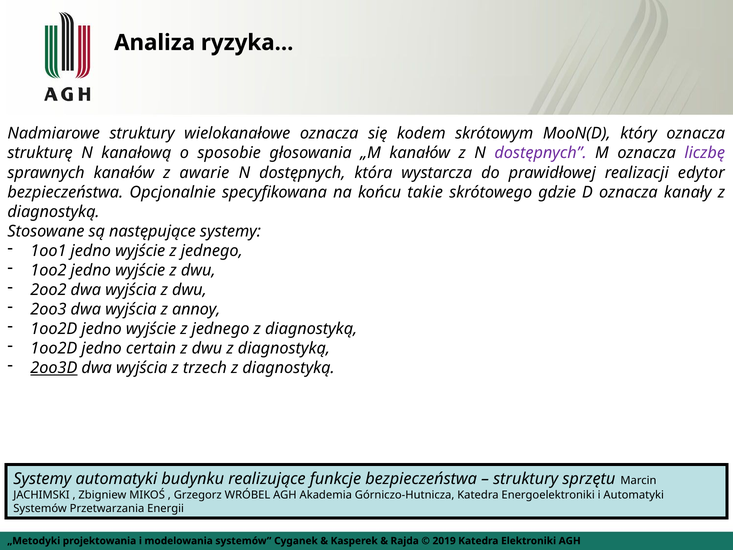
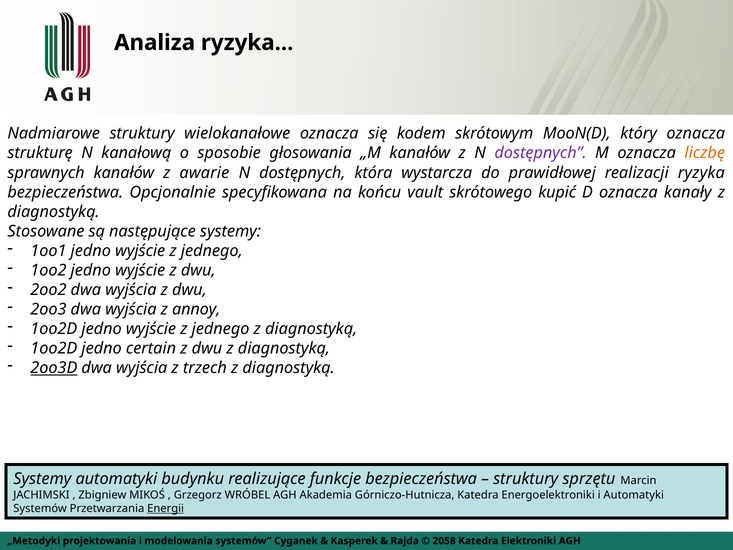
liczbę colour: purple -> orange
realizacji edytor: edytor -> ryzyka
takie: takie -> vault
gdzie: gdzie -> kupić
Energii underline: none -> present
2019: 2019 -> 2058
